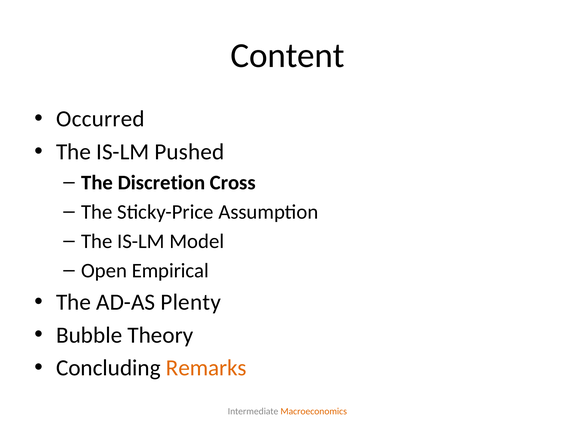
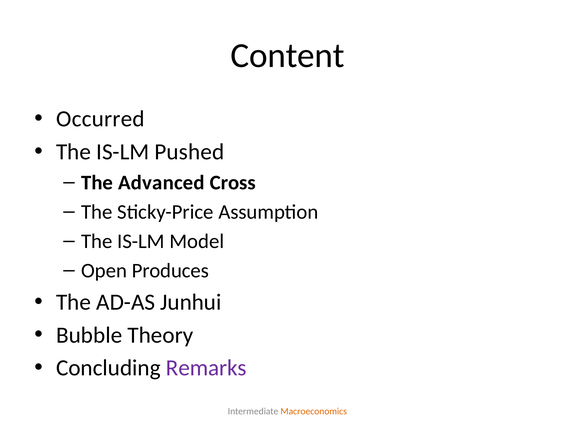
Discretion: Discretion -> Advanced
Empirical: Empirical -> Produces
Plenty: Plenty -> Junhui
Remarks colour: orange -> purple
